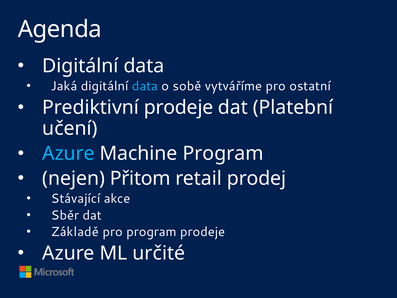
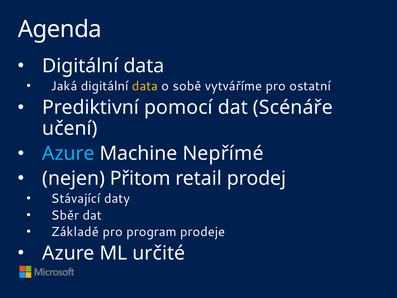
data at (145, 86) colour: light blue -> yellow
Prediktivní prodeje: prodeje -> pomocí
Platební: Platební -> Scénáře
Machine Program: Program -> Nepřímé
akce: akce -> daty
